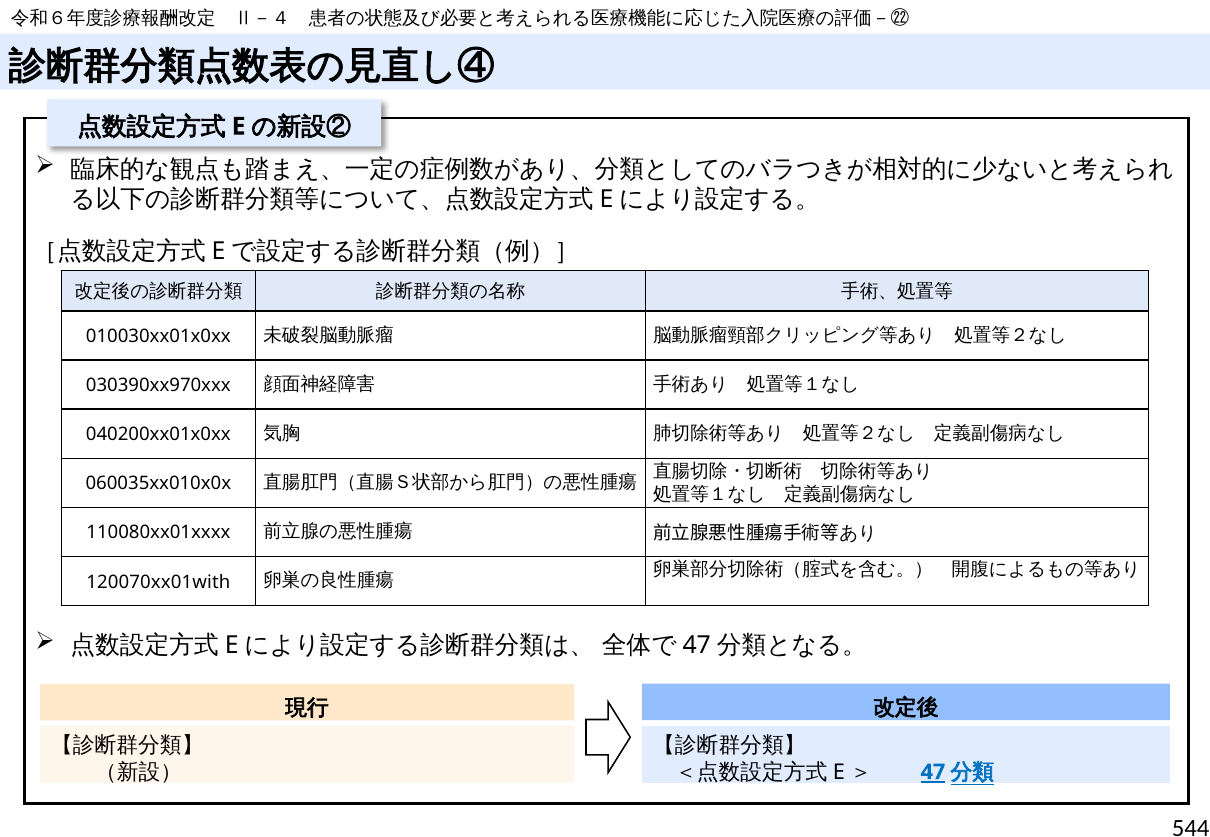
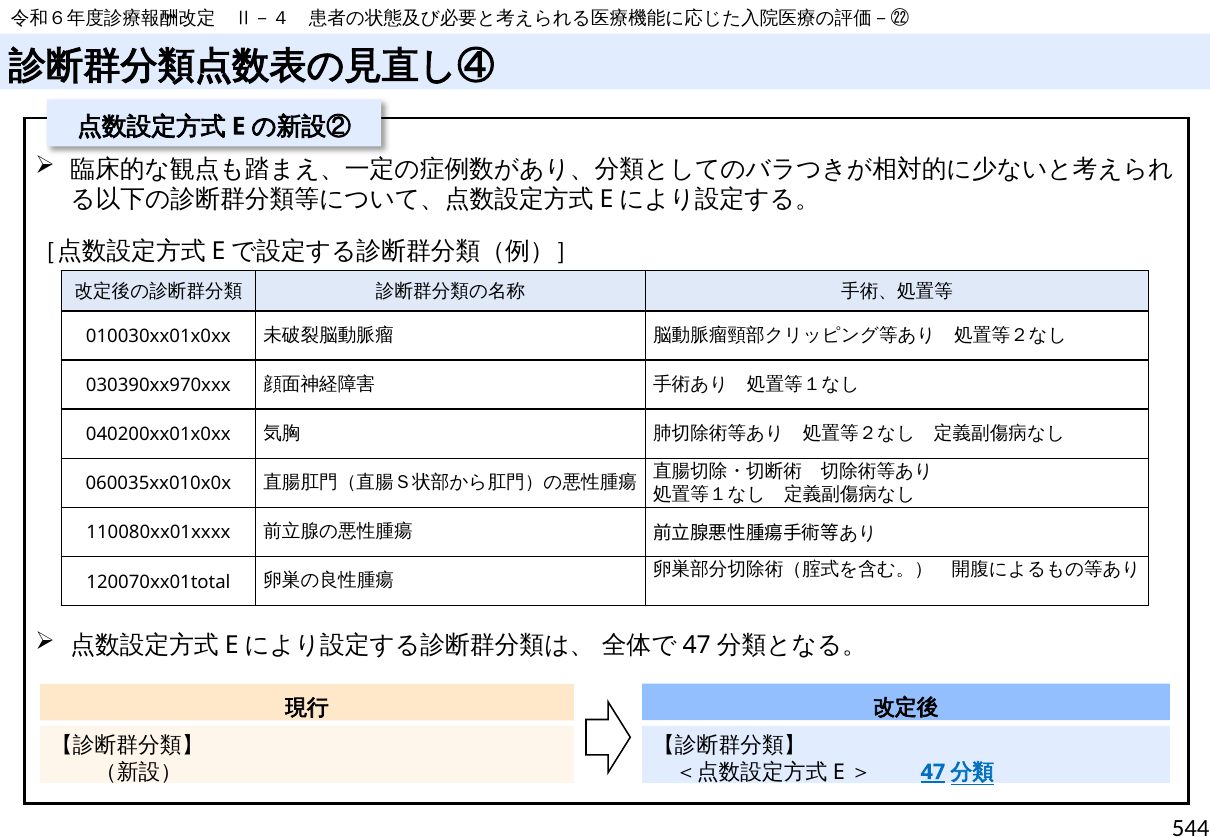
120070xx01with: 120070xx01with -> 120070xx01total
